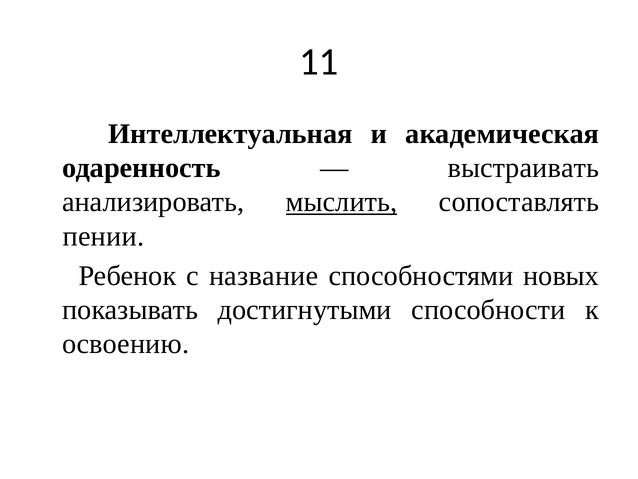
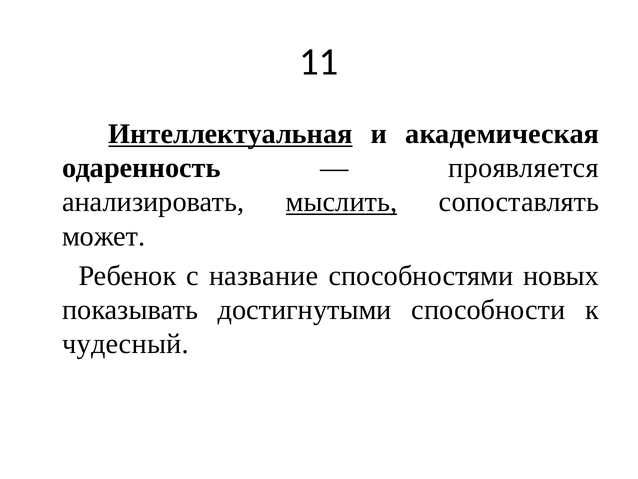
Интеллектуальная underline: none -> present
выстраивать: выстраивать -> проявляется
пении: пении -> может
освоению: освоению -> чудесный
